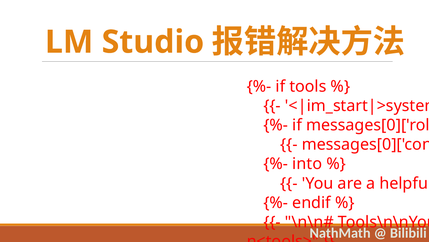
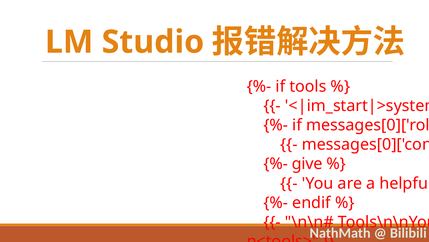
into: into -> give
